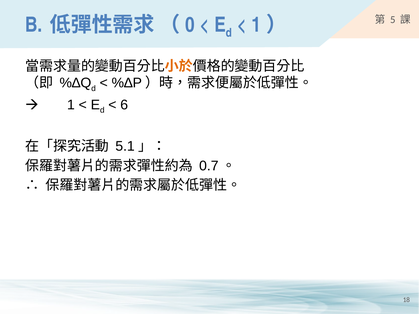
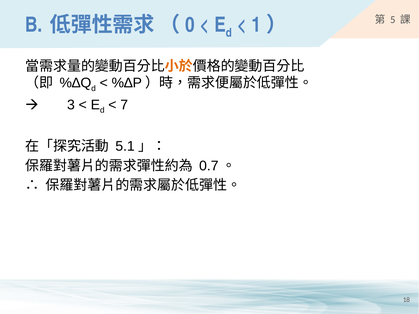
1: 1 -> 3
6: 6 -> 7
